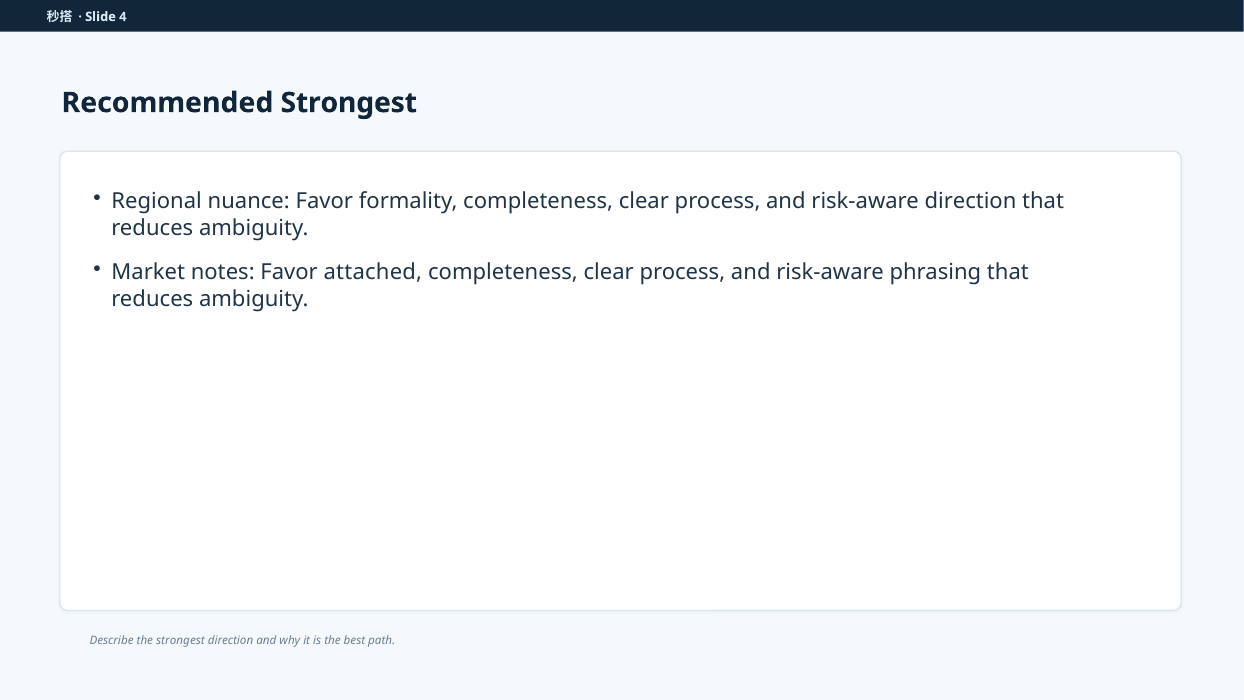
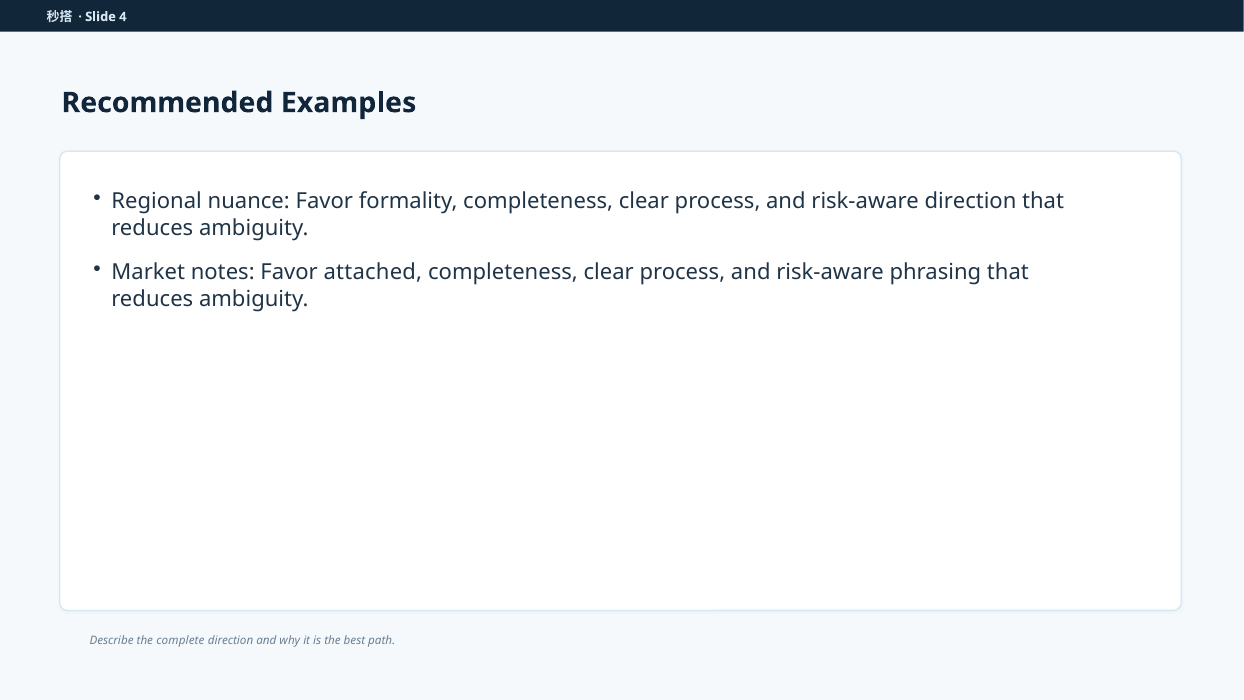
Recommended Strongest: Strongest -> Examples
the strongest: strongest -> complete
